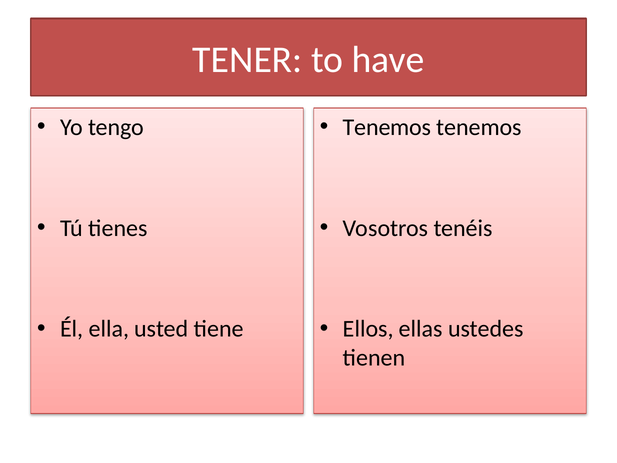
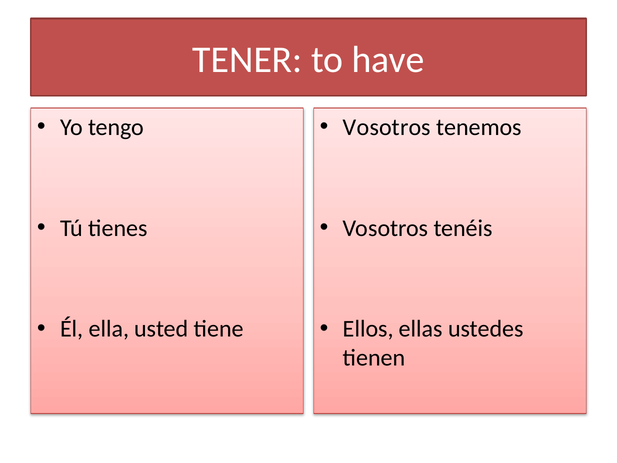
Tenemos at (387, 127): Tenemos -> Vosotros
